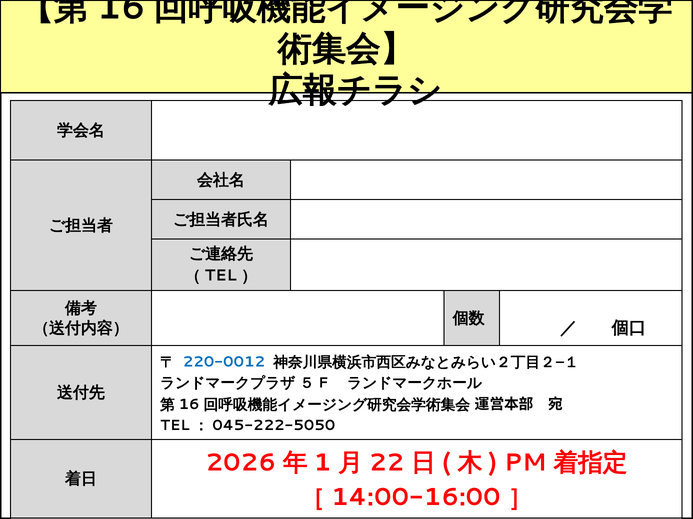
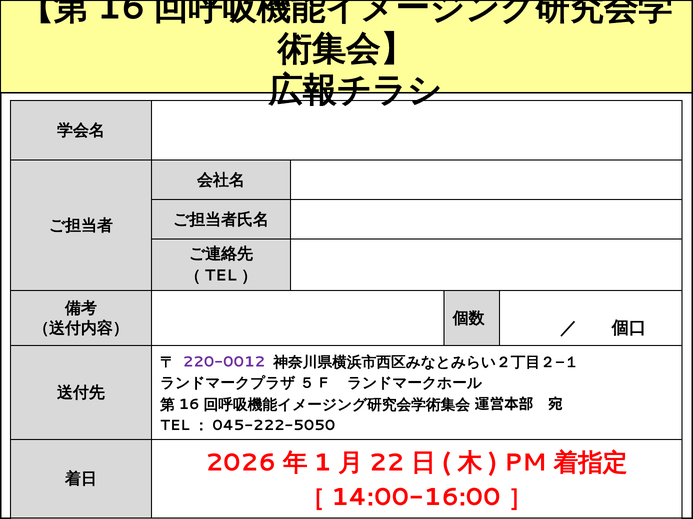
220-0012 colour: blue -> purple
